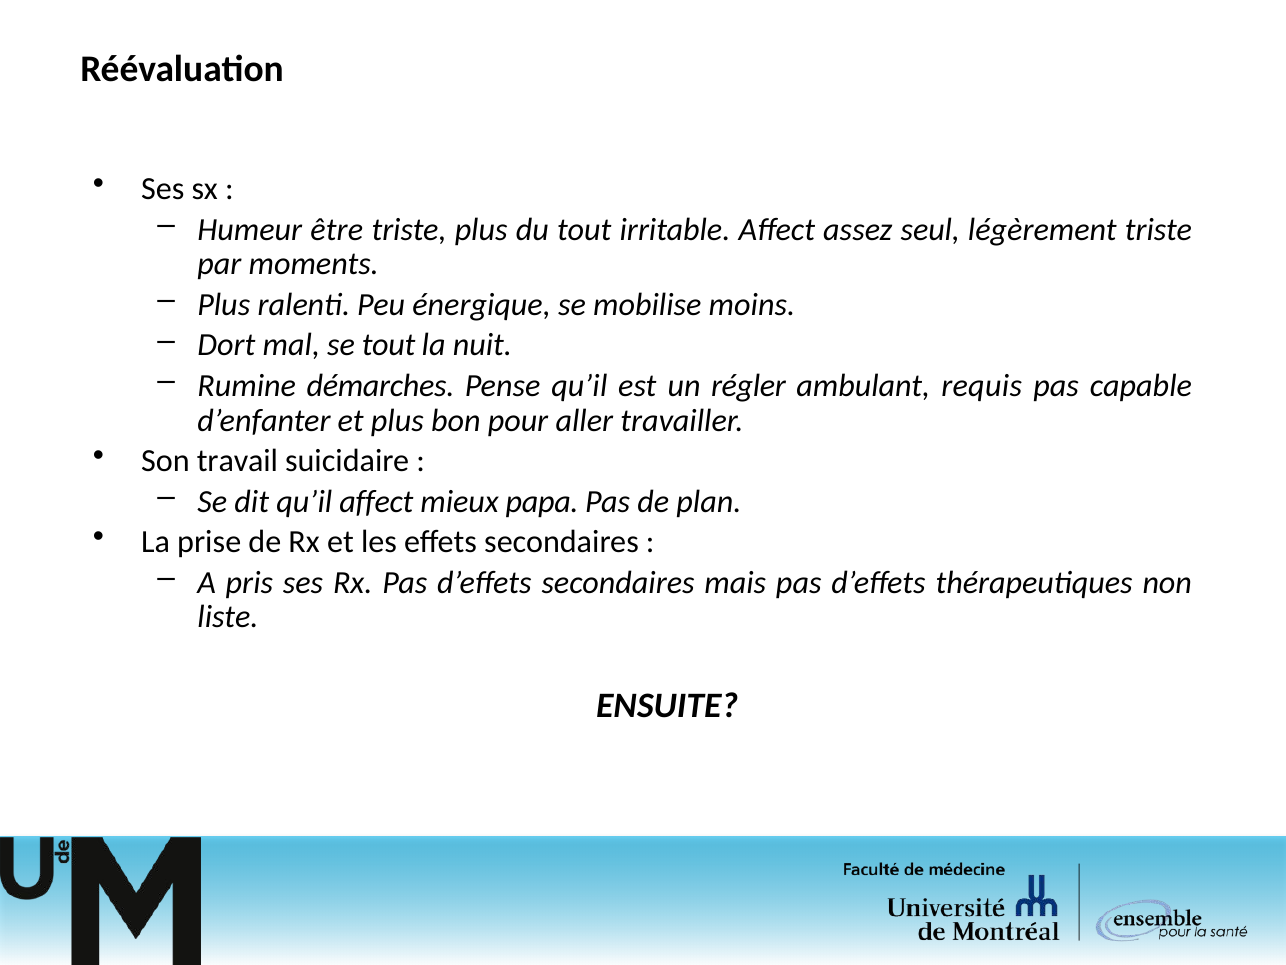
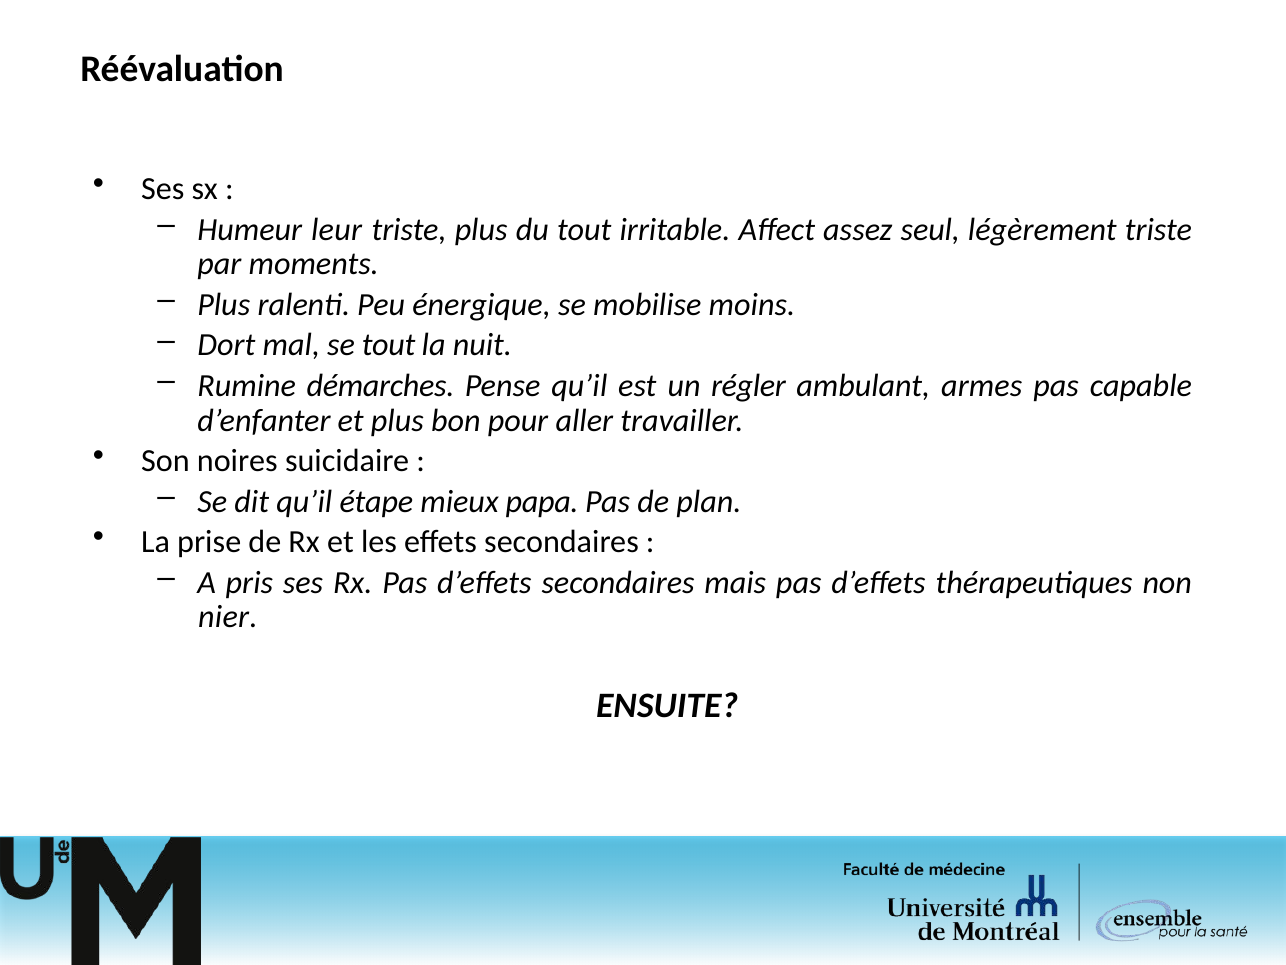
être: être -> leur
requis: requis -> armes
travail: travail -> noires
qu’il affect: affect -> étape
liste: liste -> nier
